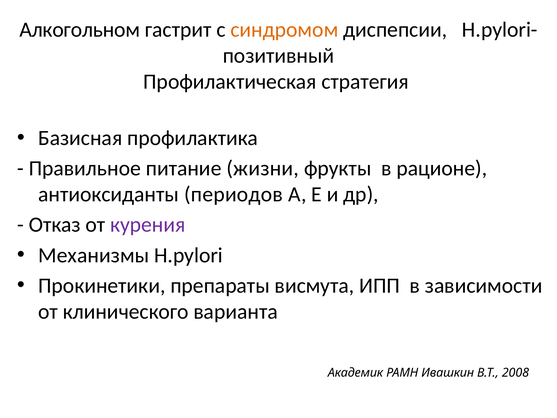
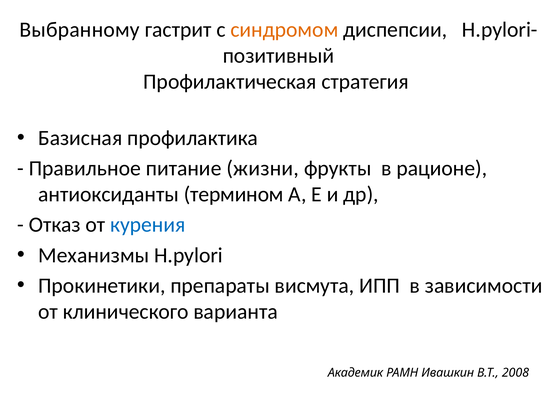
Алкогольном: Алкогольном -> Выбранному
периодов: периодов -> термином
курения colour: purple -> blue
